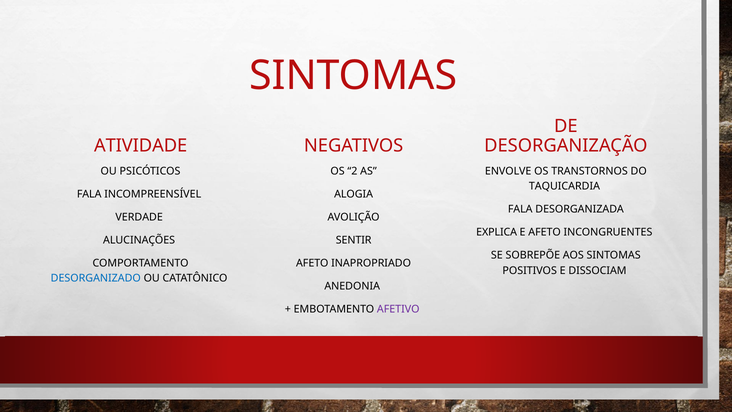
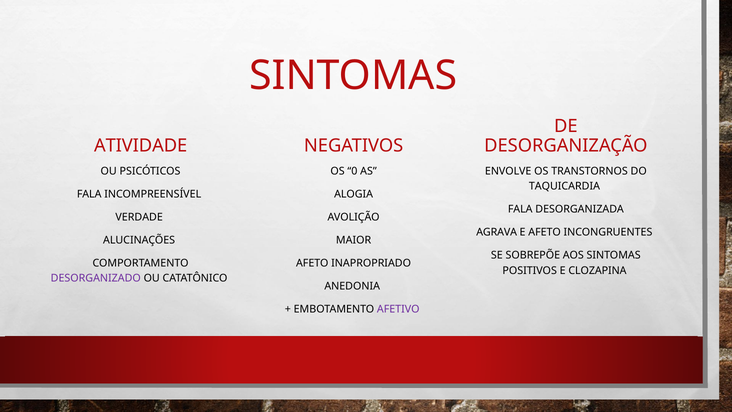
2: 2 -> 0
EXPLICA: EXPLICA -> AGRAVA
SENTIR: SENTIR -> MAIOR
DISSOCIAM: DISSOCIAM -> CLOZAPINA
DESORGANIZADO colour: blue -> purple
